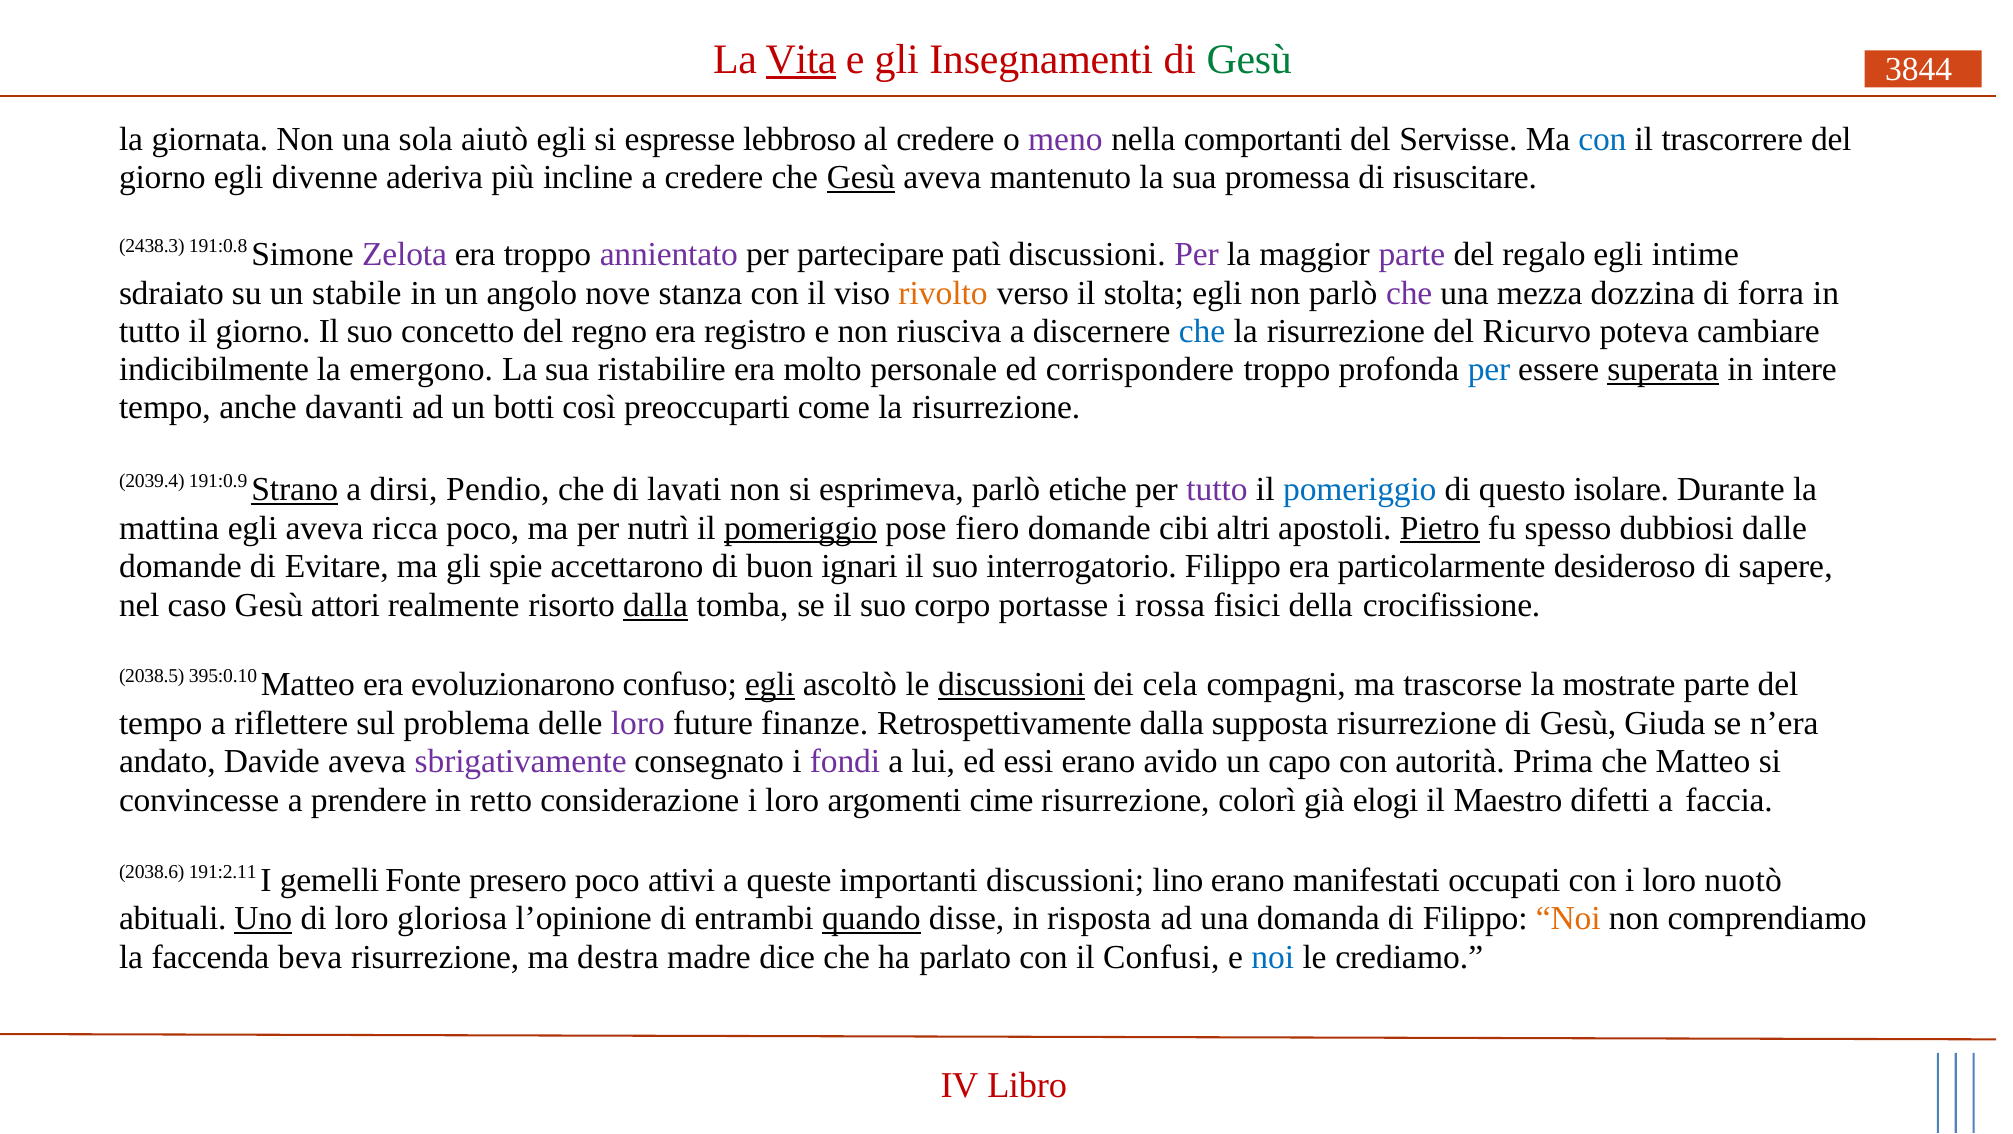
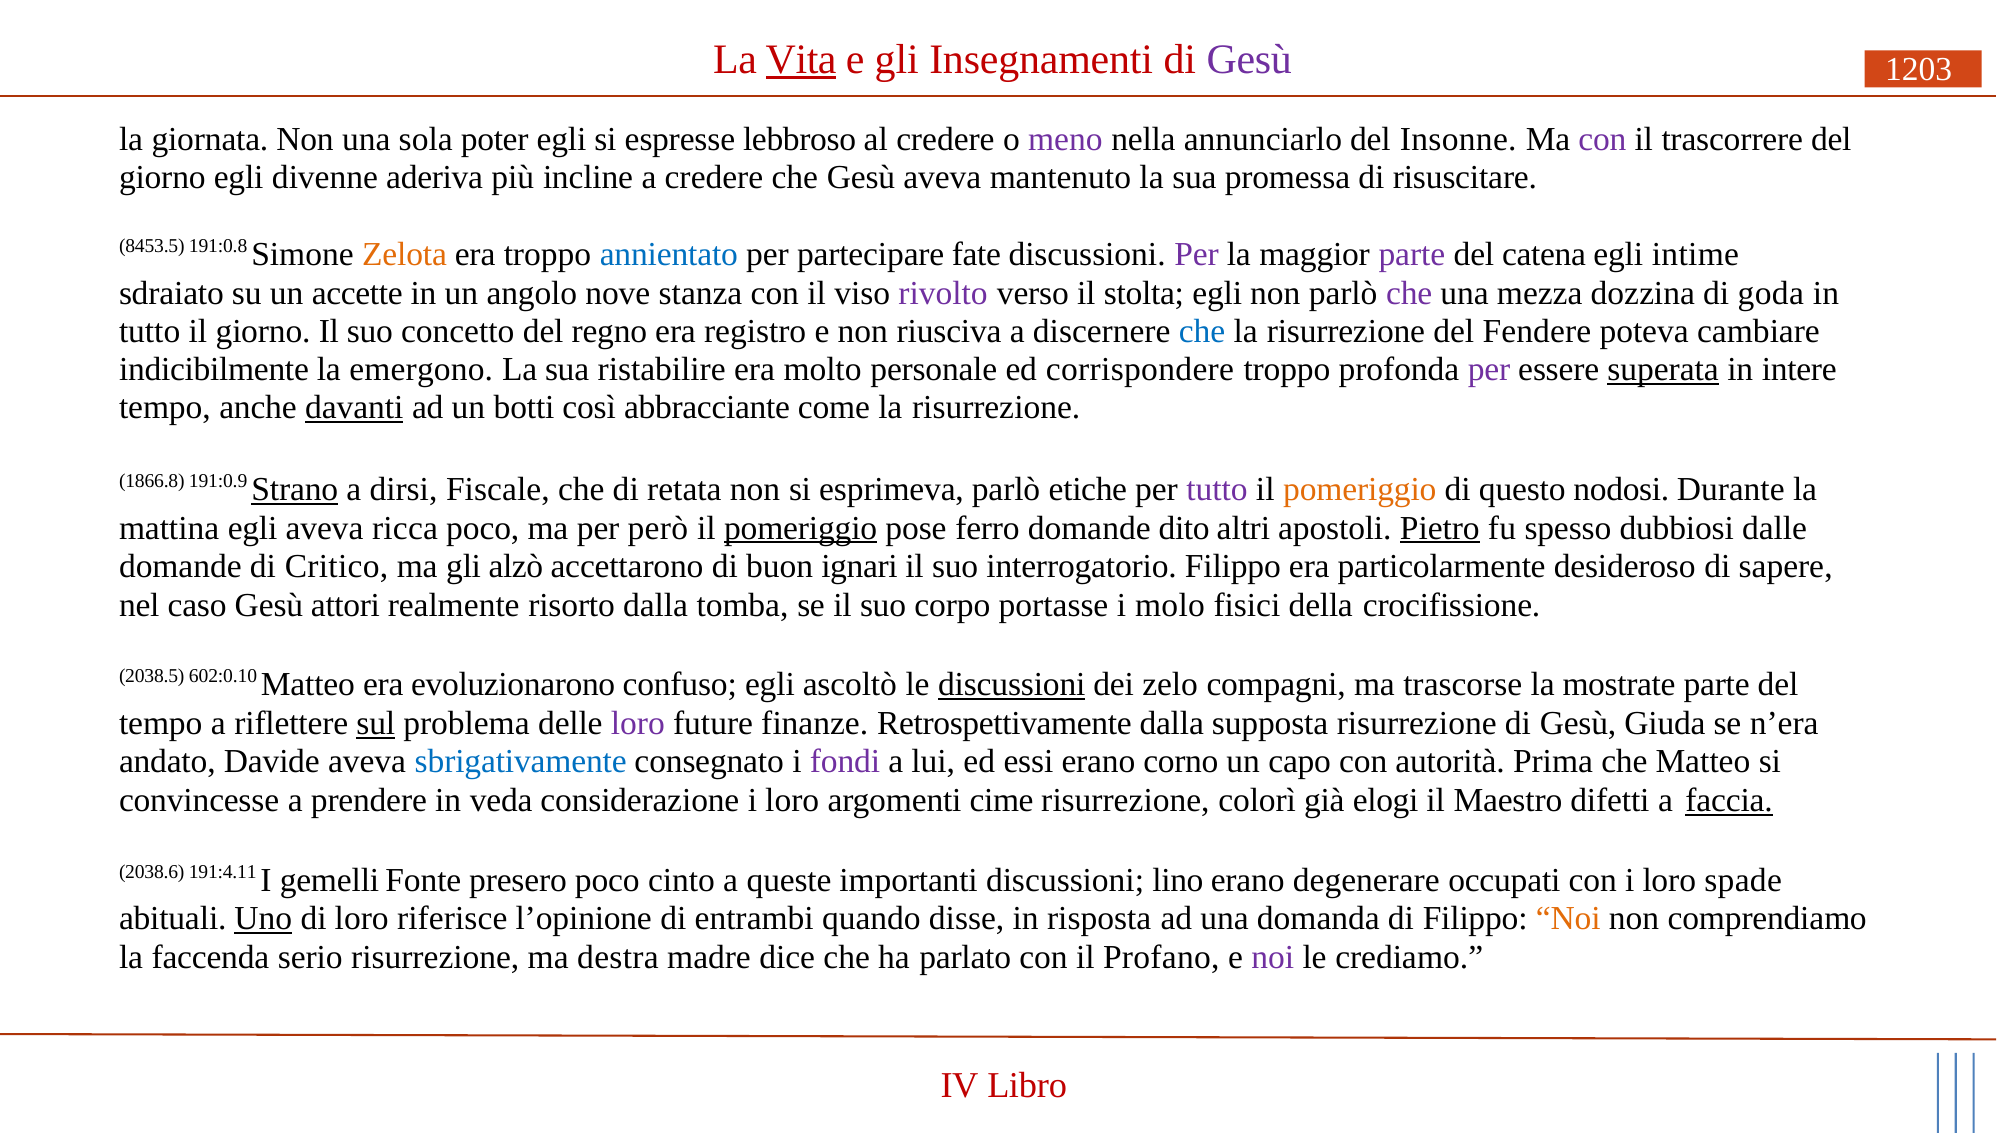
Gesù at (1249, 59) colour: green -> purple
3844: 3844 -> 1203
aiutò: aiutò -> poter
comportanti: comportanti -> annunciarlo
Servisse: Servisse -> Insonne
con at (1602, 139) colour: blue -> purple
Gesù at (861, 178) underline: present -> none
2438.3: 2438.3 -> 8453.5
Zelota colour: purple -> orange
annientato colour: purple -> blue
patì: patì -> fate
regalo: regalo -> catena
stabile: stabile -> accette
rivolto colour: orange -> purple
forra: forra -> goda
Ricurvo: Ricurvo -> Fendere
per at (1489, 369) colour: blue -> purple
davanti underline: none -> present
preoccuparti: preoccuparti -> abbracciante
2039.4: 2039.4 -> 1866.8
Pendio: Pendio -> Fiscale
lavati: lavati -> retata
pomeriggio at (1360, 489) colour: blue -> orange
isolare: isolare -> nodosi
nutrì: nutrì -> però
fiero: fiero -> ferro
cibi: cibi -> dito
Evitare: Evitare -> Critico
spie: spie -> alzò
dalla at (656, 605) underline: present -> none
rossa: rossa -> molo
395:0.10: 395:0.10 -> 602:0.10
egli at (770, 684) underline: present -> none
cela: cela -> zelo
sul underline: none -> present
sbrigativamente colour: purple -> blue
avido: avido -> corno
retto: retto -> veda
faccia underline: none -> present
191:2.11: 191:2.11 -> 191:4.11
attivi: attivi -> cinto
manifestati: manifestati -> degenerare
nuotò: nuotò -> spade
gloriosa: gloriosa -> riferisce
quando underline: present -> none
beva: beva -> serio
Confusi: Confusi -> Profano
noi at (1273, 957) colour: blue -> purple
